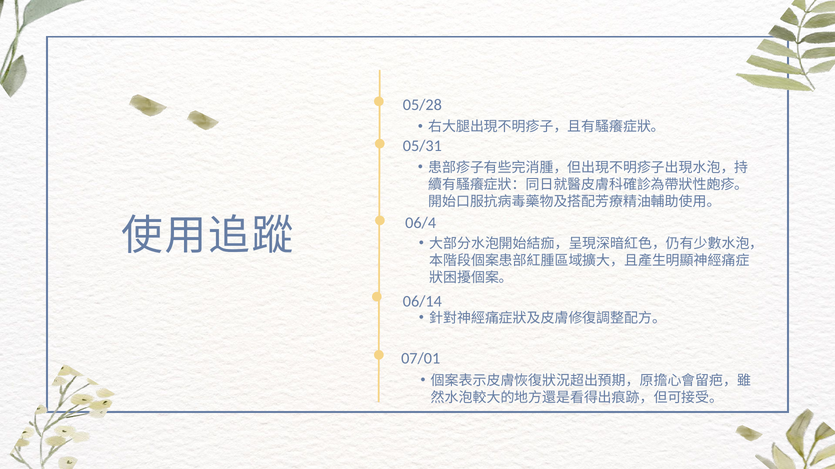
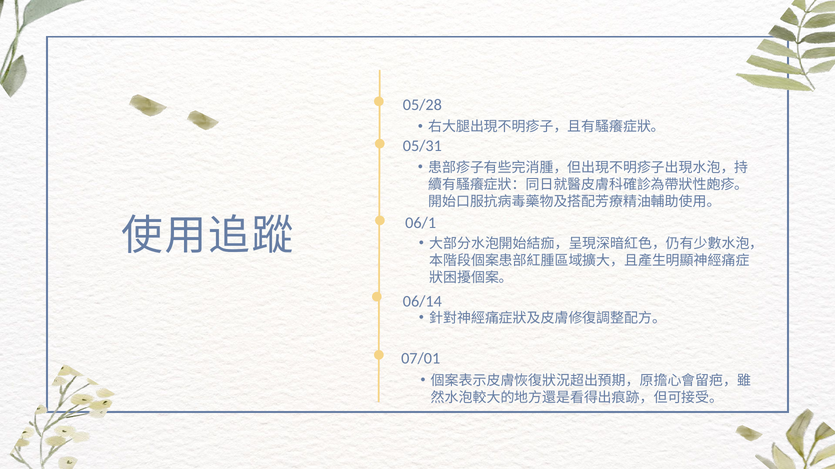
06/4: 06/4 -> 06/1
